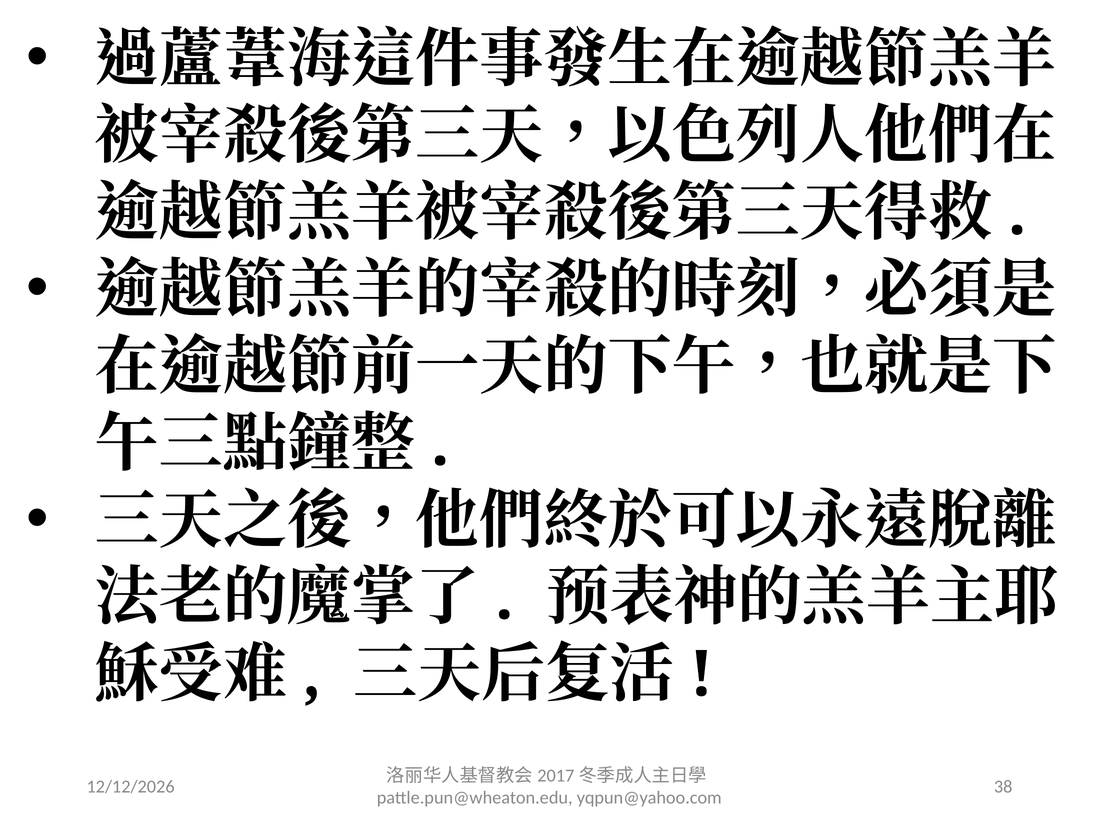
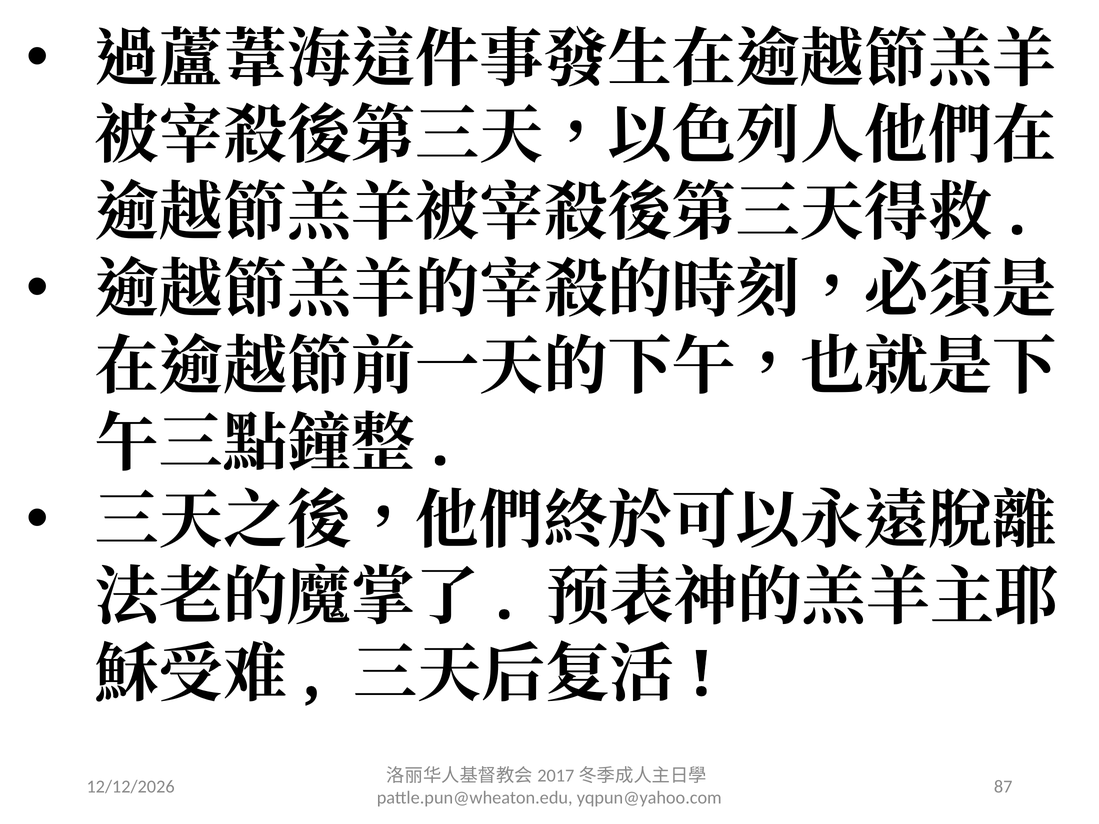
38: 38 -> 87
